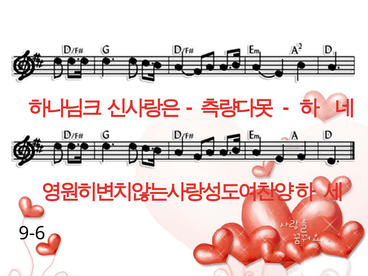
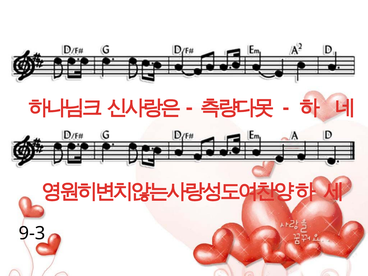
9-6: 9-6 -> 9-3
